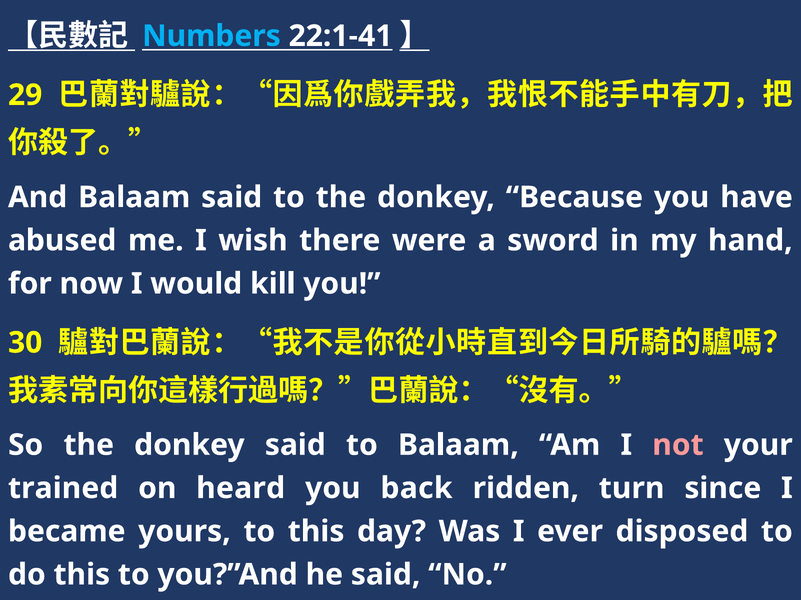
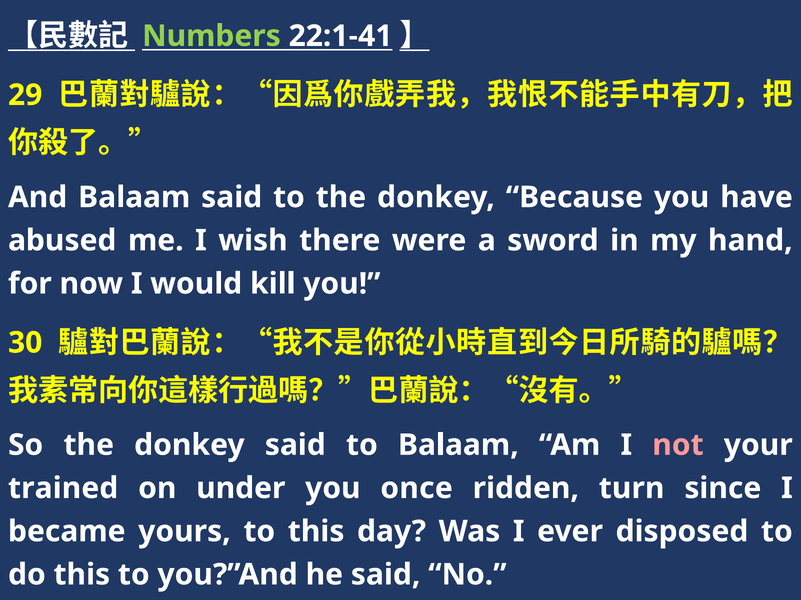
Numbers colour: light blue -> light green
heard: heard -> under
back: back -> once
